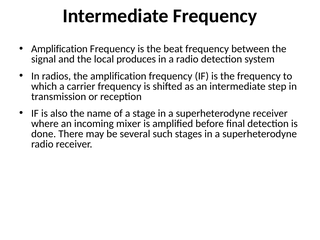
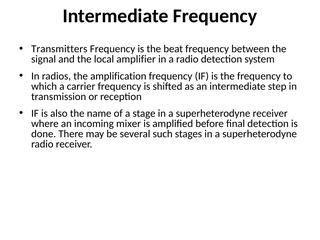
Amplification at (59, 49): Amplification -> Transmitters
produces: produces -> amplifier
